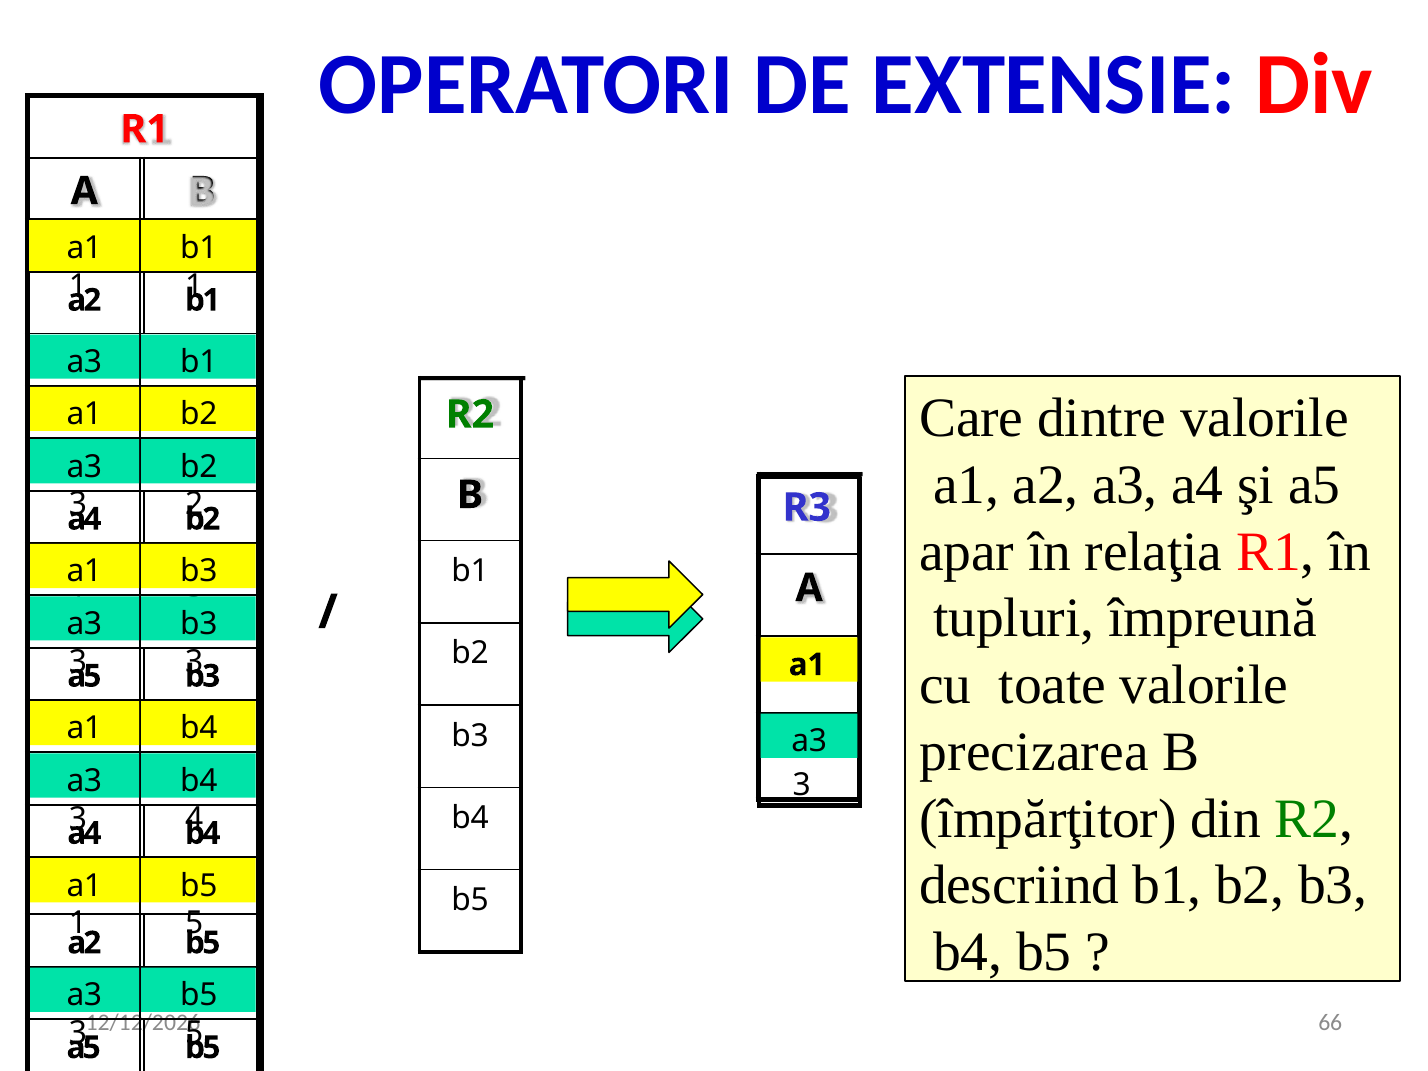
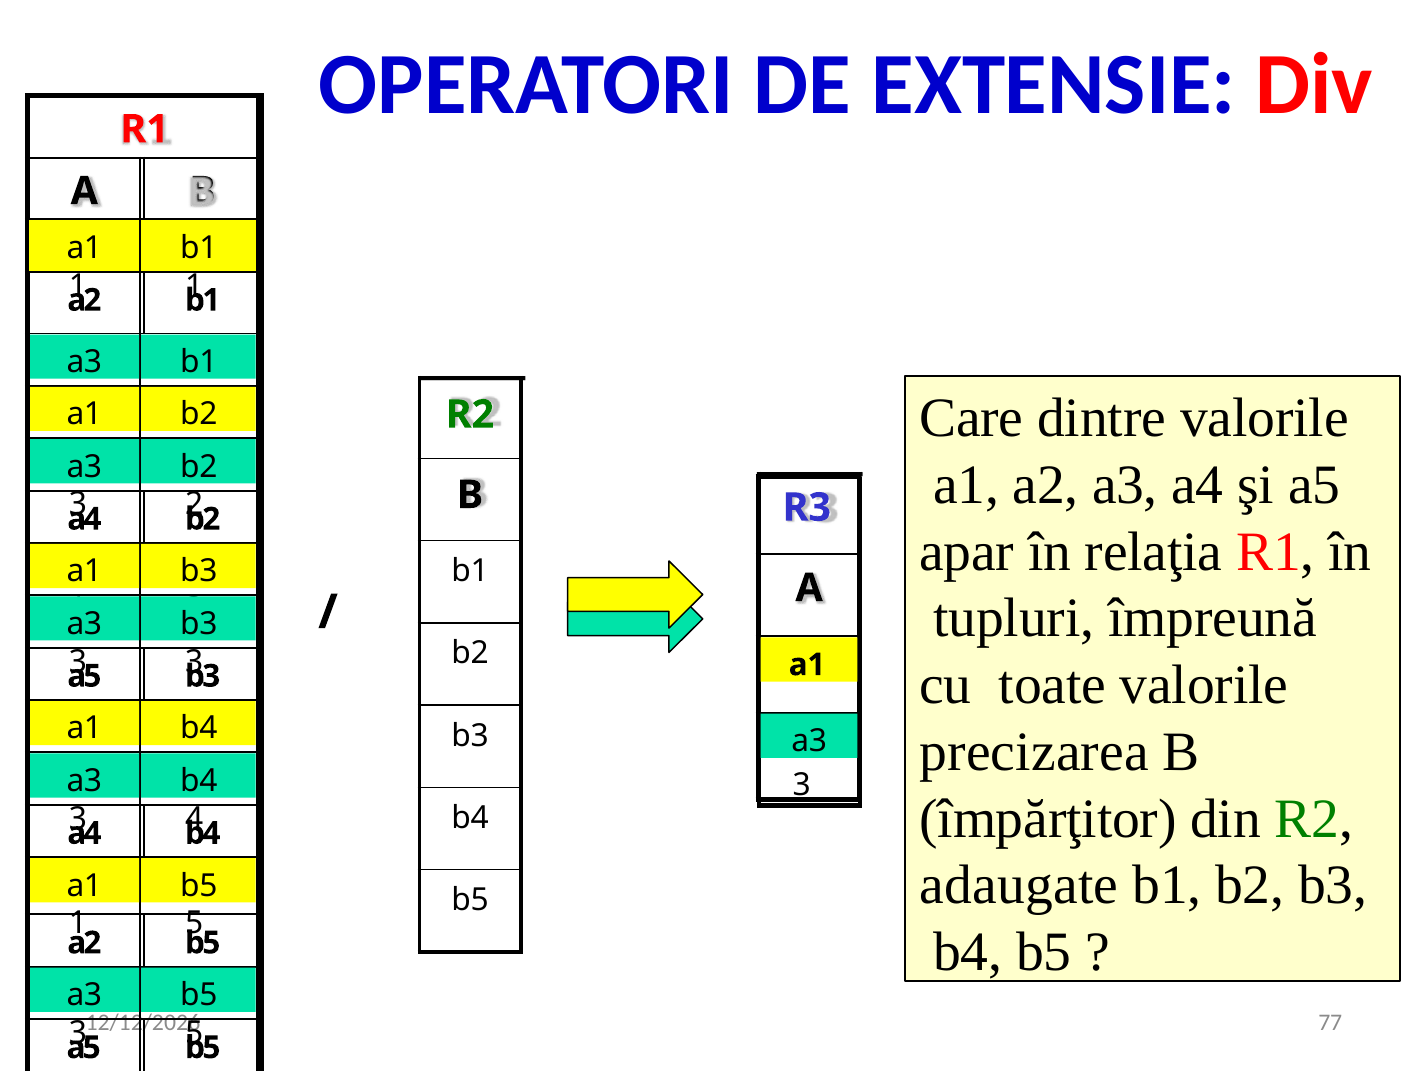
descriind: descriind -> adaugate
66: 66 -> 77
